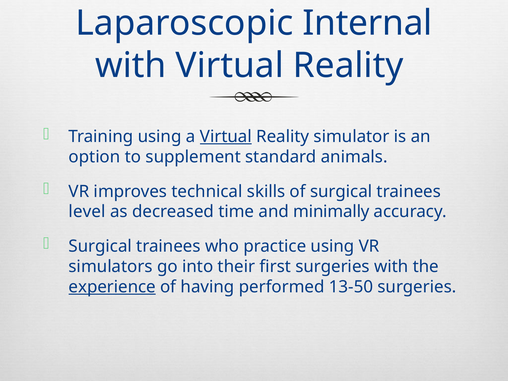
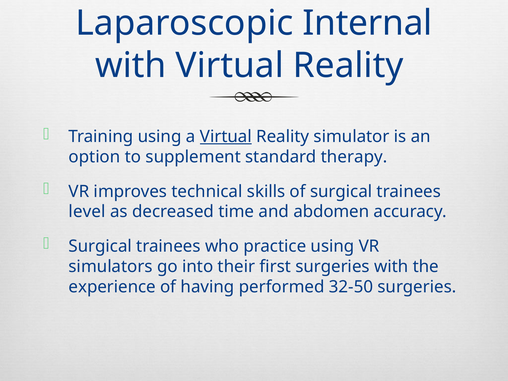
animals: animals -> therapy
minimally: minimally -> abdomen
experience underline: present -> none
13-50: 13-50 -> 32-50
